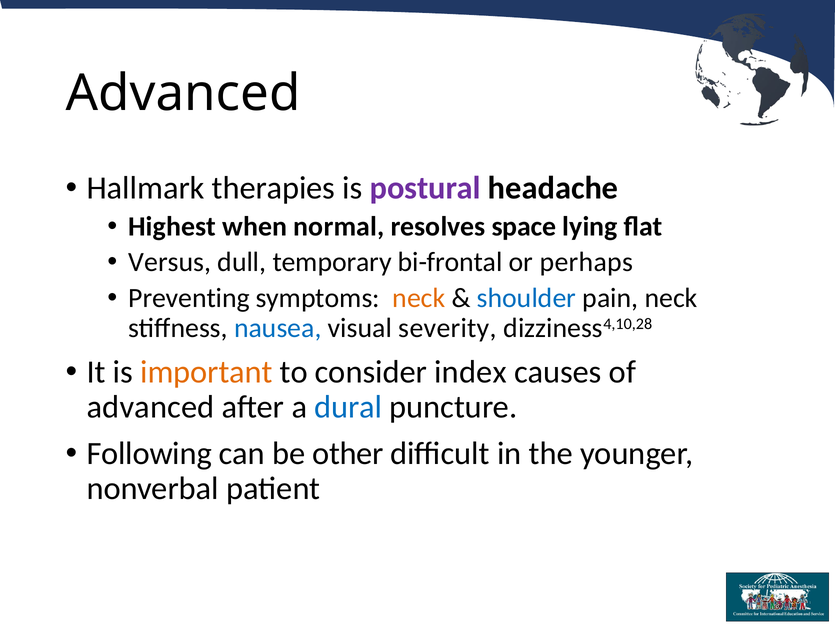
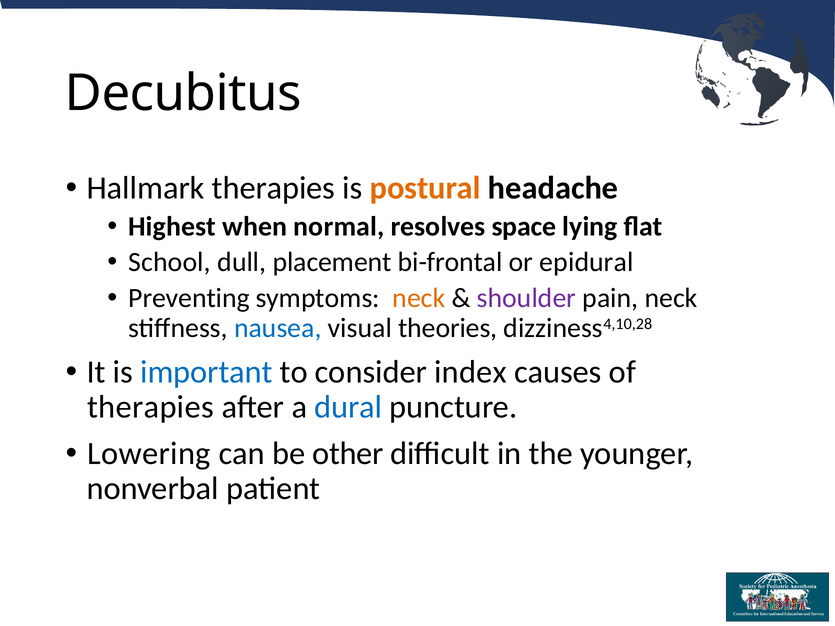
Advanced at (183, 94): Advanced -> Decubitus
postural colour: purple -> orange
Versus: Versus -> School
temporary: temporary -> placement
perhaps: perhaps -> epidural
shoulder colour: blue -> purple
severity: severity -> theories
important colour: orange -> blue
advanced at (151, 407): advanced -> therapies
Following: Following -> Lowering
